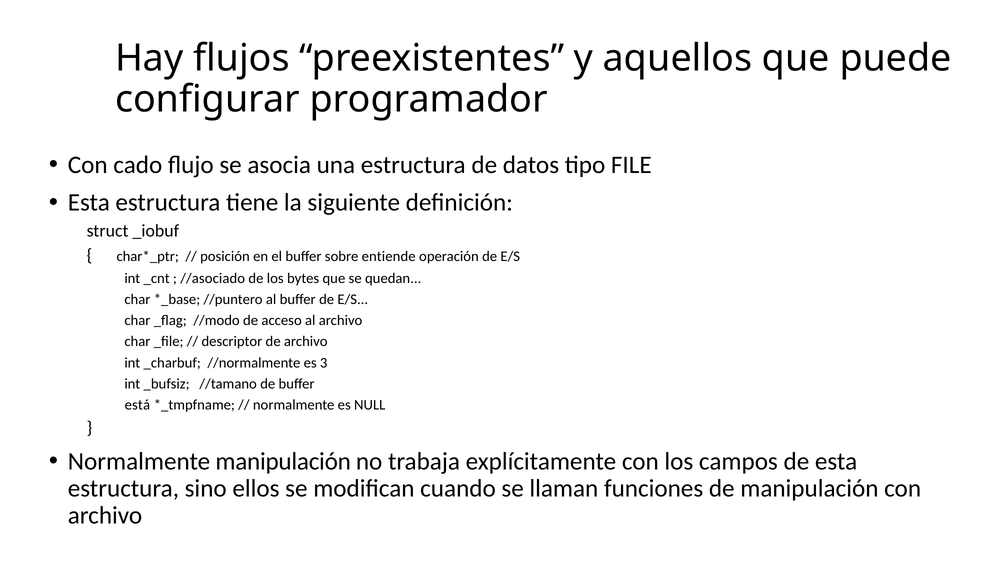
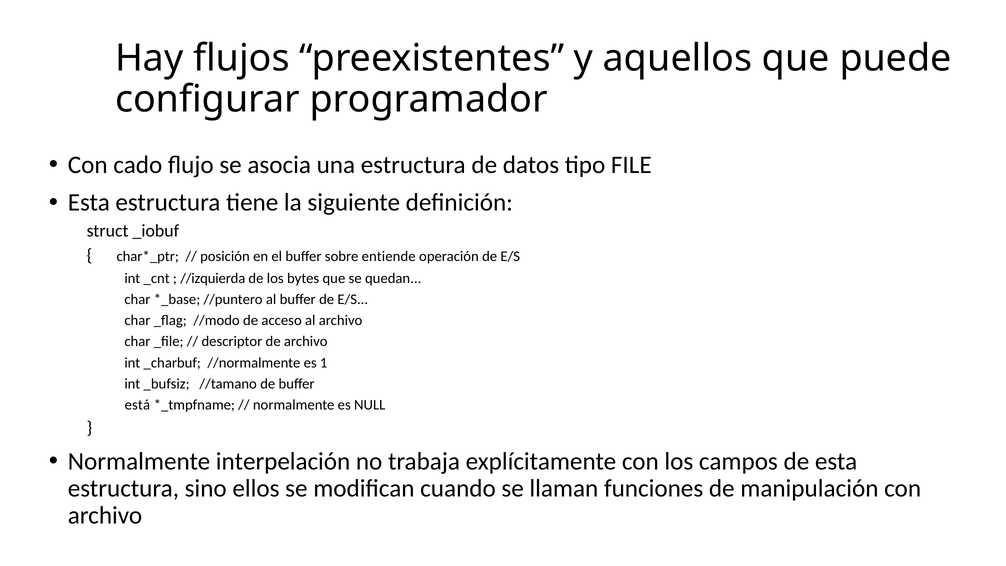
//asociado: //asociado -> //izquierda
3: 3 -> 1
Normalmente manipulación: manipulación -> interpelación
